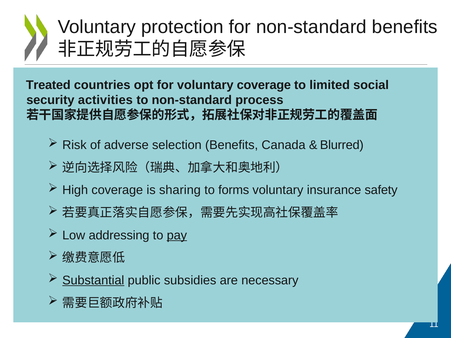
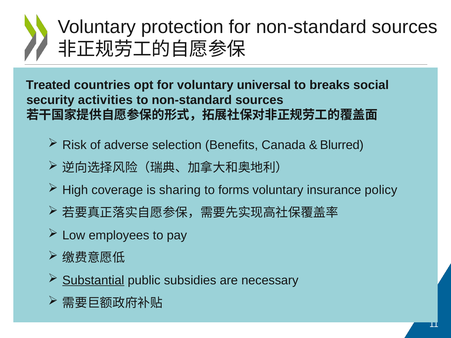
for non-standard benefits: benefits -> sources
voluntary coverage: coverage -> universal
limited: limited -> breaks
to non-standard process: process -> sources
safety: safety -> policy
addressing: addressing -> employees
pay underline: present -> none
